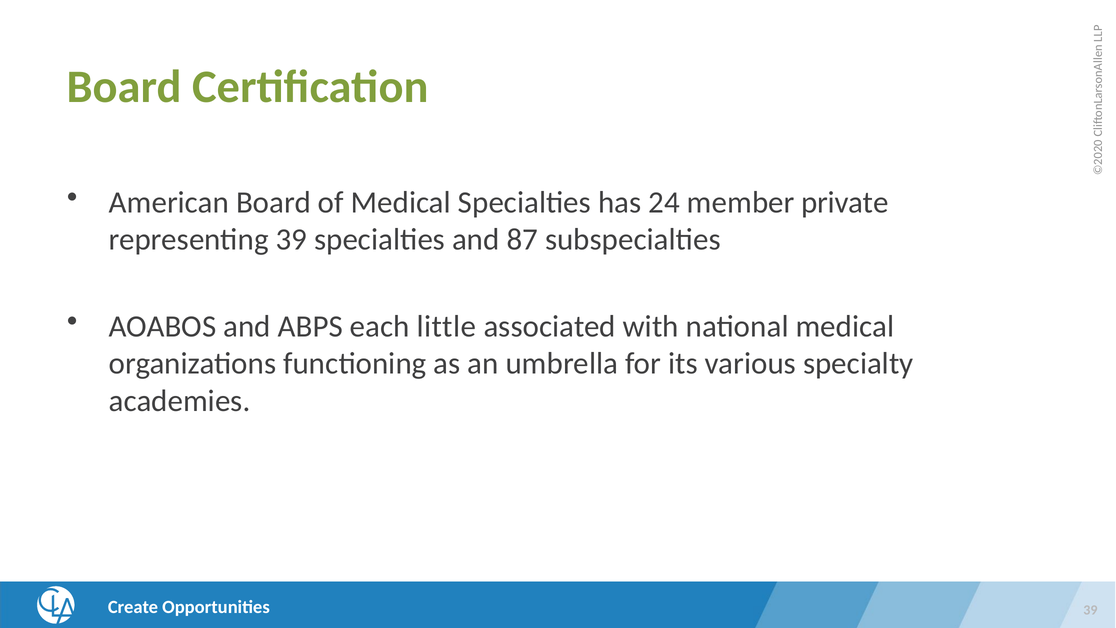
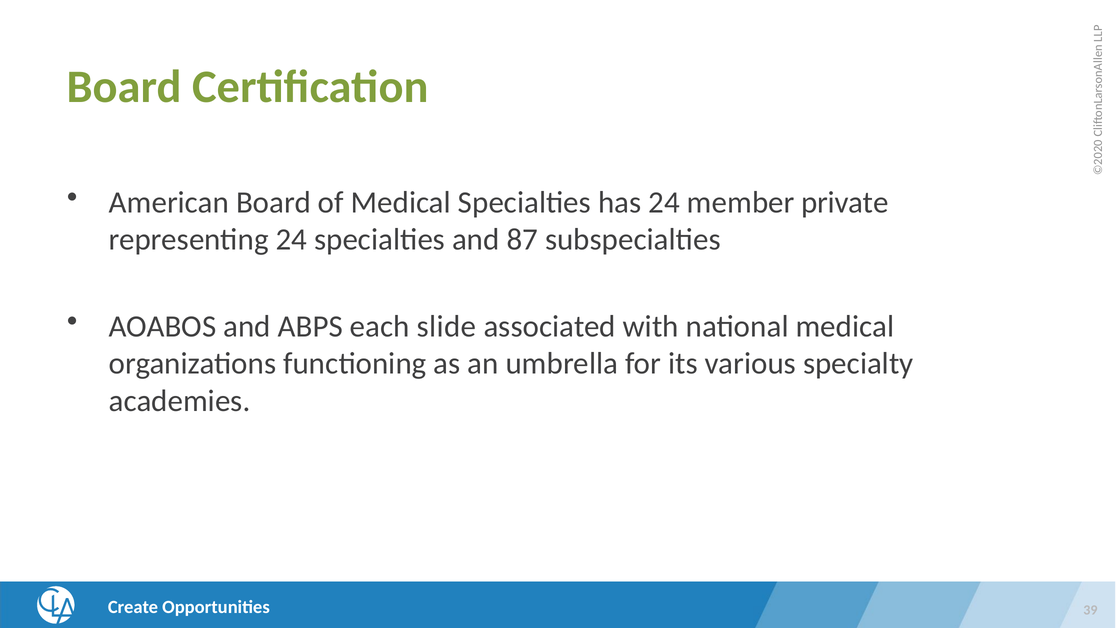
representing 39: 39 -> 24
little: little -> slide
